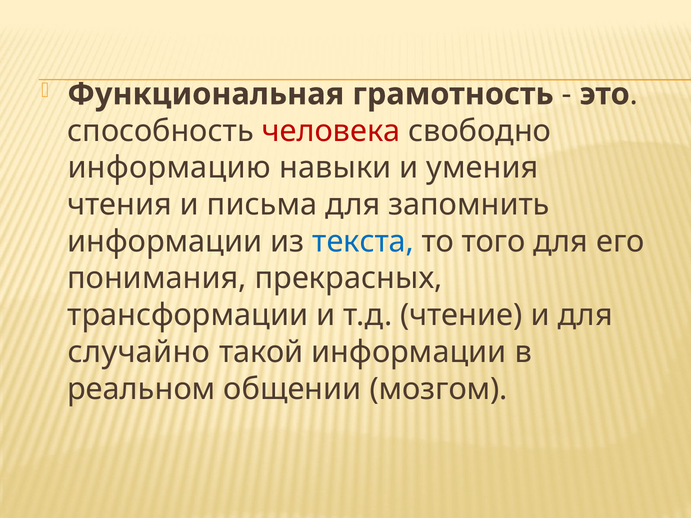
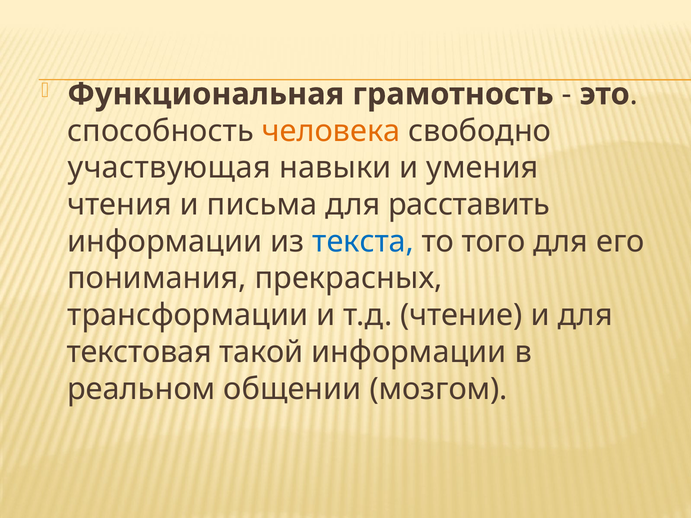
человека colour: red -> orange
информацию: информацию -> участвующая
запомнить: запомнить -> расставить
случайно: случайно -> текстовая
